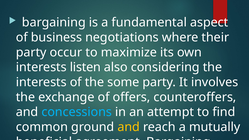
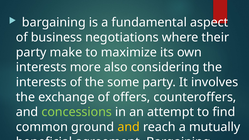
occur: occur -> make
listen: listen -> more
concessions colour: light blue -> light green
